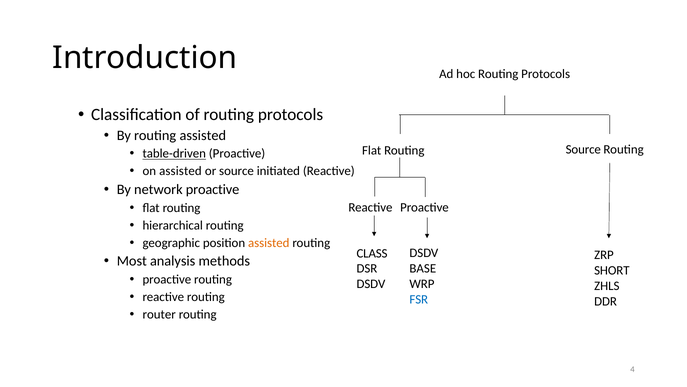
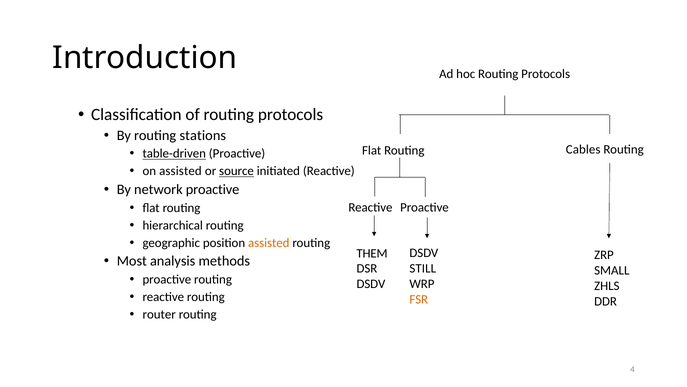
routing assisted: assisted -> stations
Routing Source: Source -> Cables
source at (236, 171) underline: none -> present
CLASS: CLASS -> THEM
BASE: BASE -> STILL
SHORT: SHORT -> SMALL
FSR colour: blue -> orange
